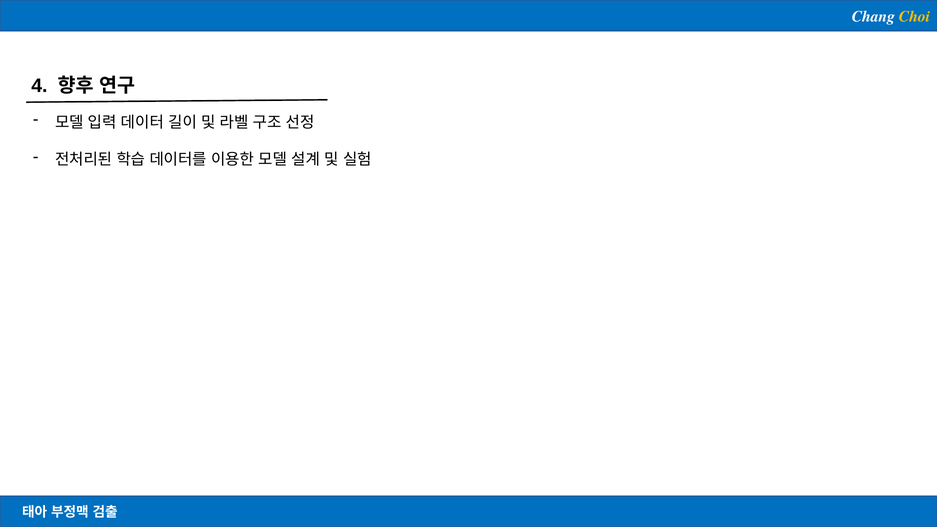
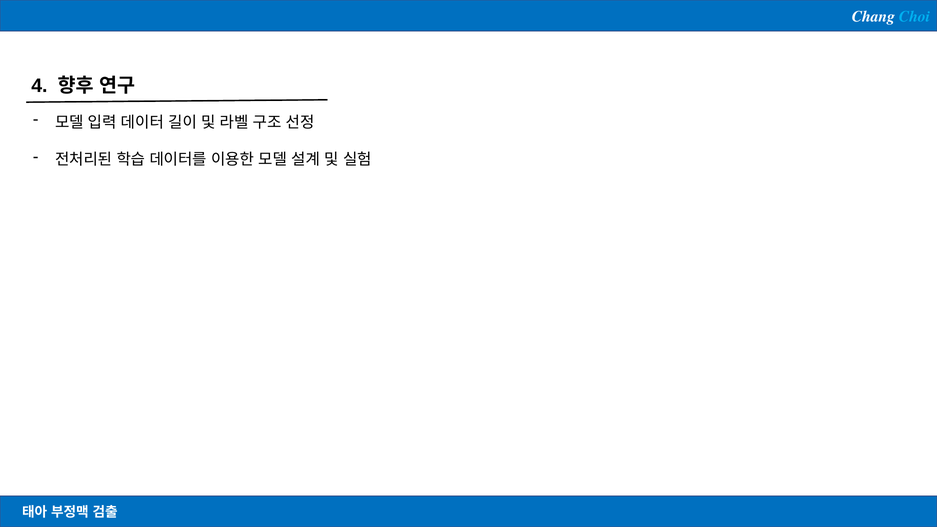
Choi colour: yellow -> light blue
